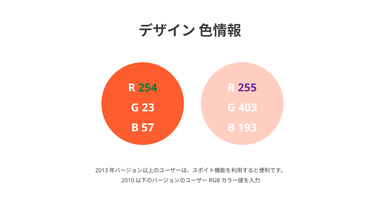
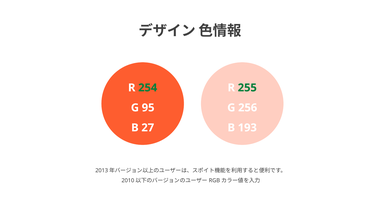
255 colour: purple -> green
23: 23 -> 95
403: 403 -> 256
57: 57 -> 27
